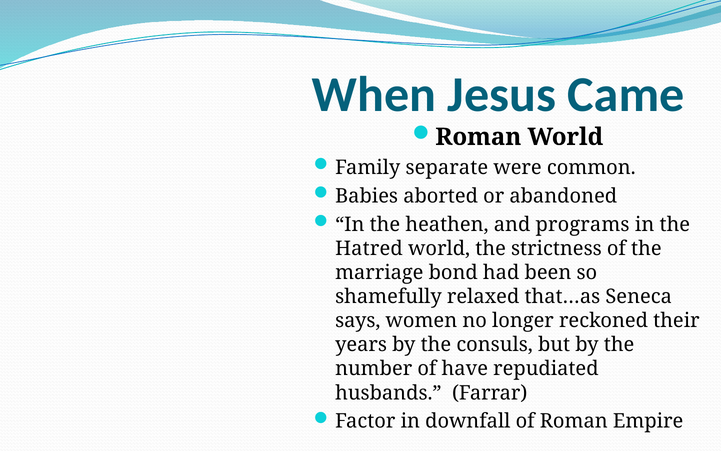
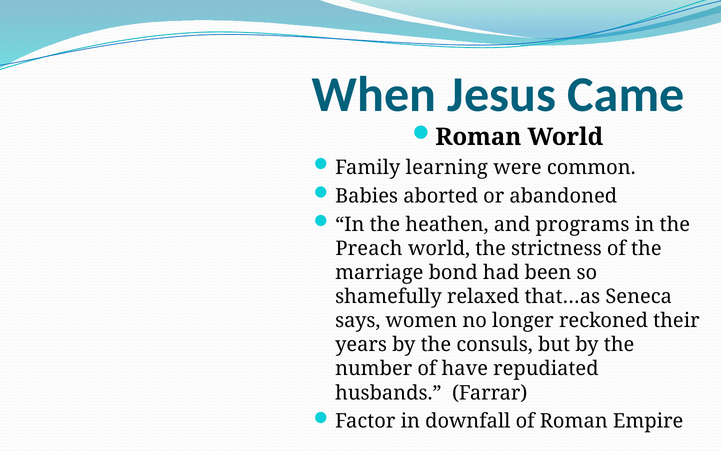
separate: separate -> learning
Hatred: Hatred -> Preach
